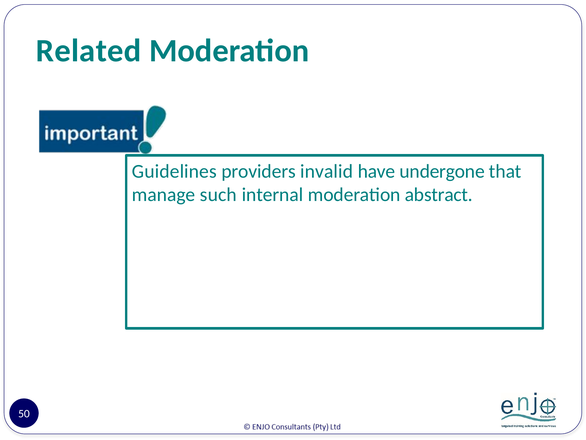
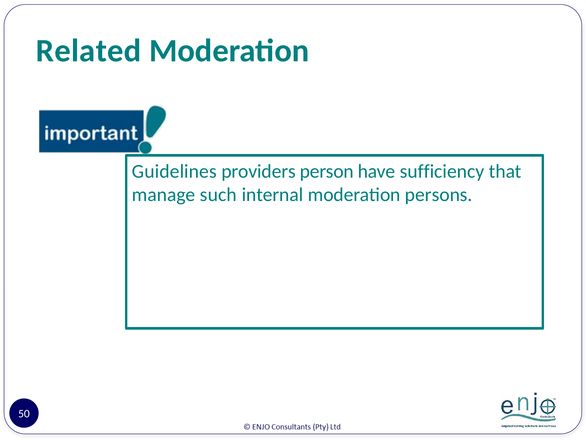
invalid: invalid -> person
undergone: undergone -> sufficiency
abstract: abstract -> persons
